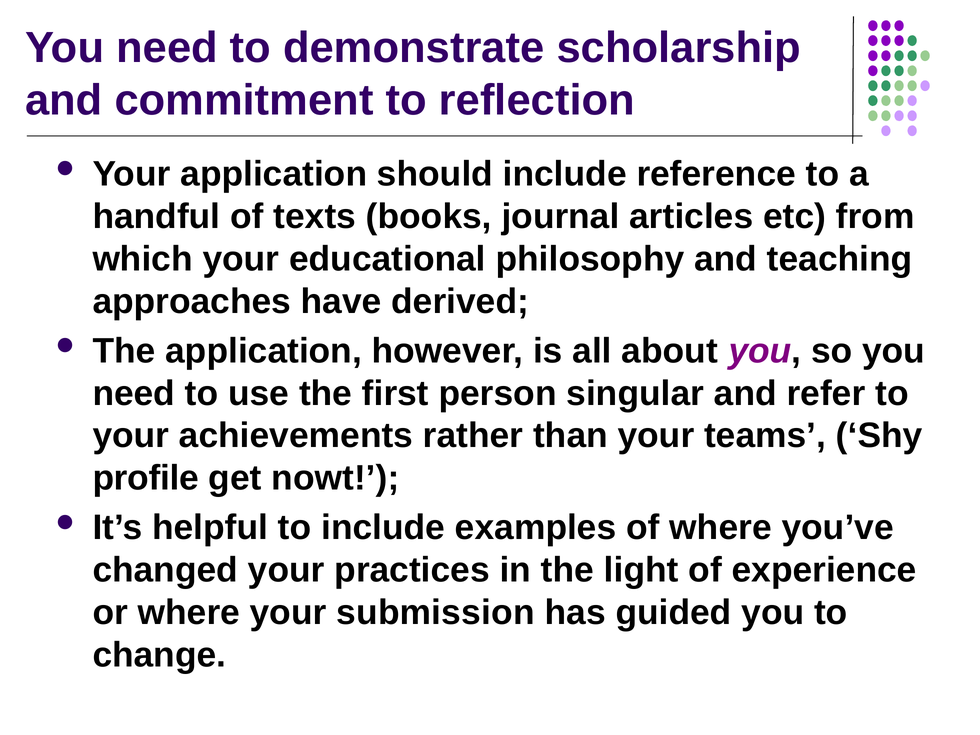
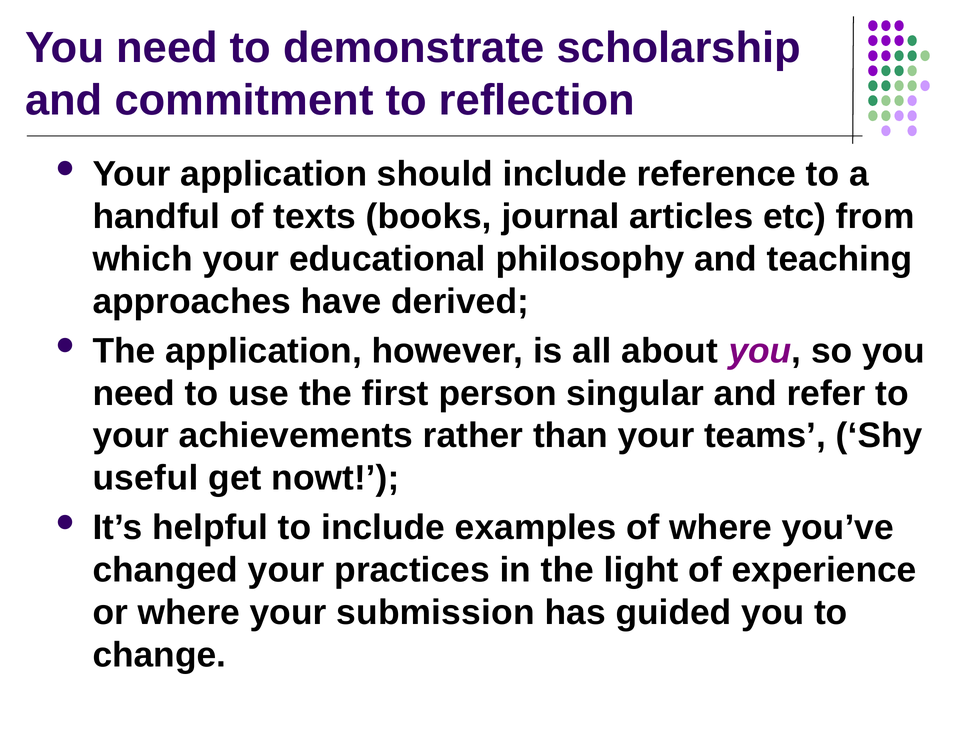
profile: profile -> useful
